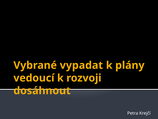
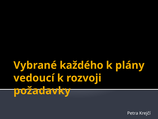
vypadat: vypadat -> každého
dosáhnout: dosáhnout -> požadavky
